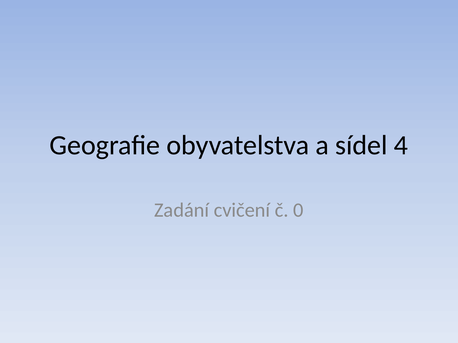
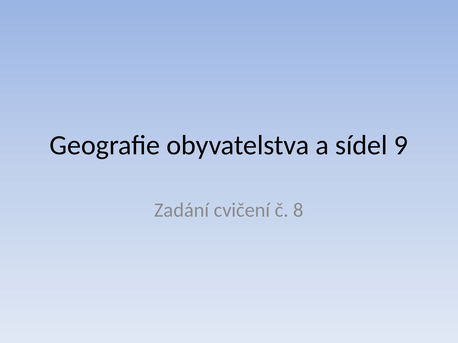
4: 4 -> 9
0: 0 -> 8
